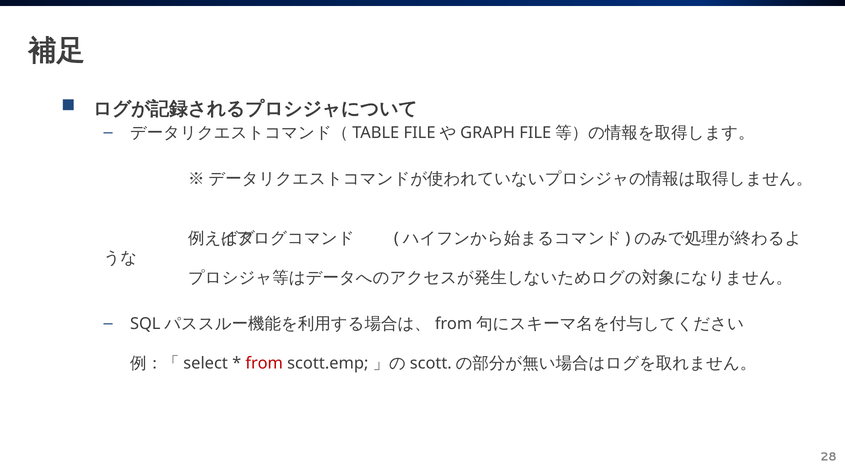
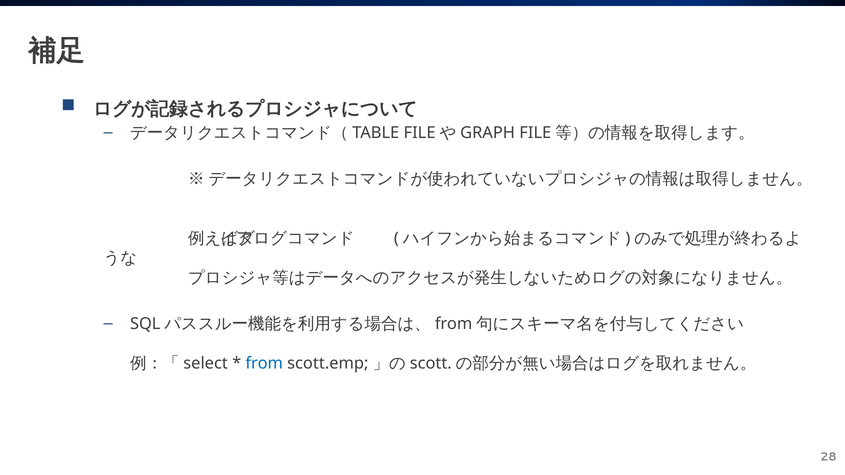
from colour: red -> blue
